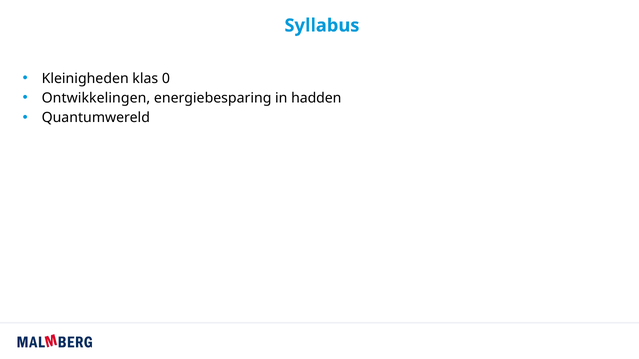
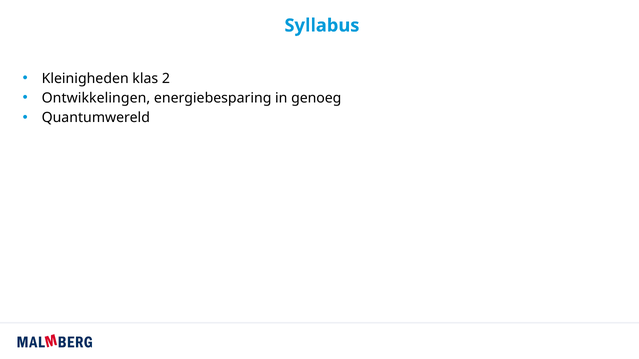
0: 0 -> 2
hadden: hadden -> genoeg
